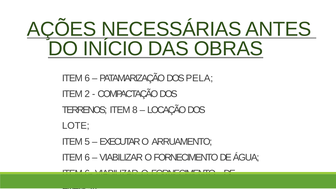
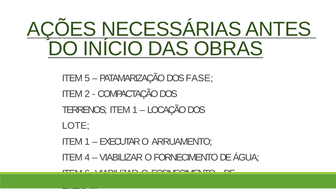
6 at (87, 78): 6 -> 5
PELA: PELA -> FASE
TERRENOS ITEM 8: 8 -> 1
5 at (87, 142): 5 -> 1
6 at (87, 157): 6 -> 4
